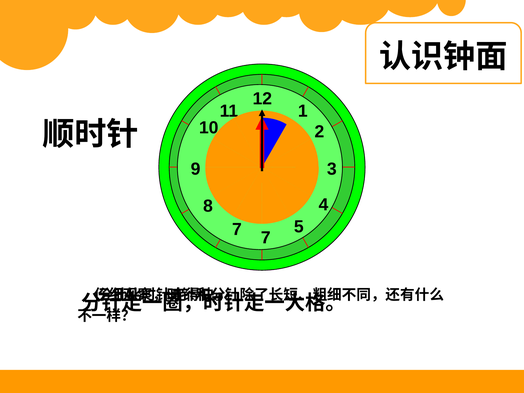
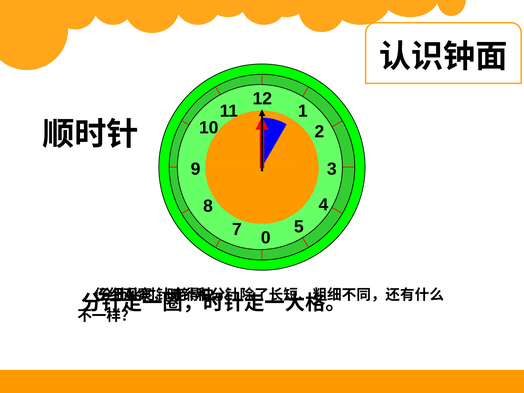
7 at (266, 238): 7 -> 0
